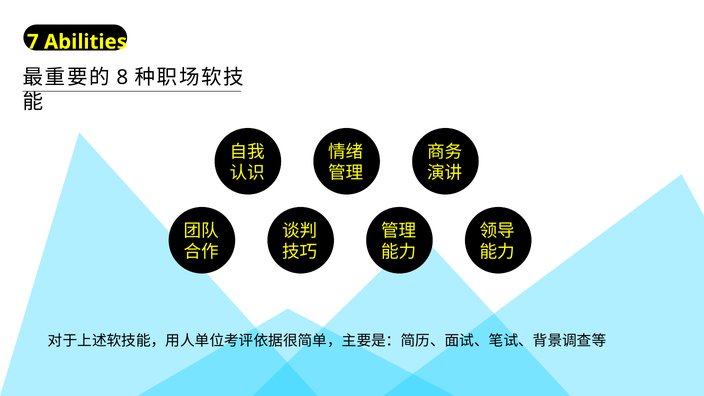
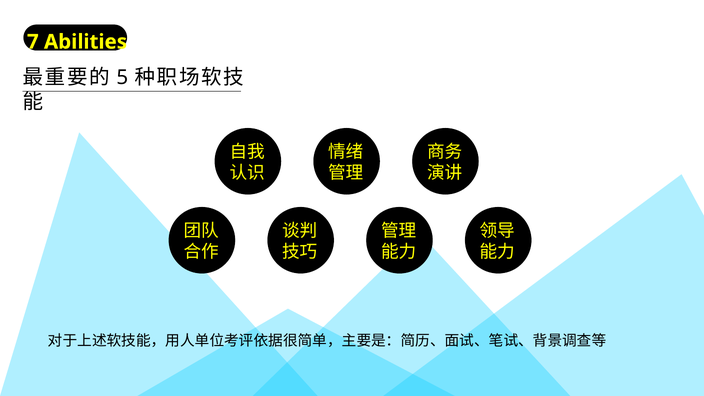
8: 8 -> 5
